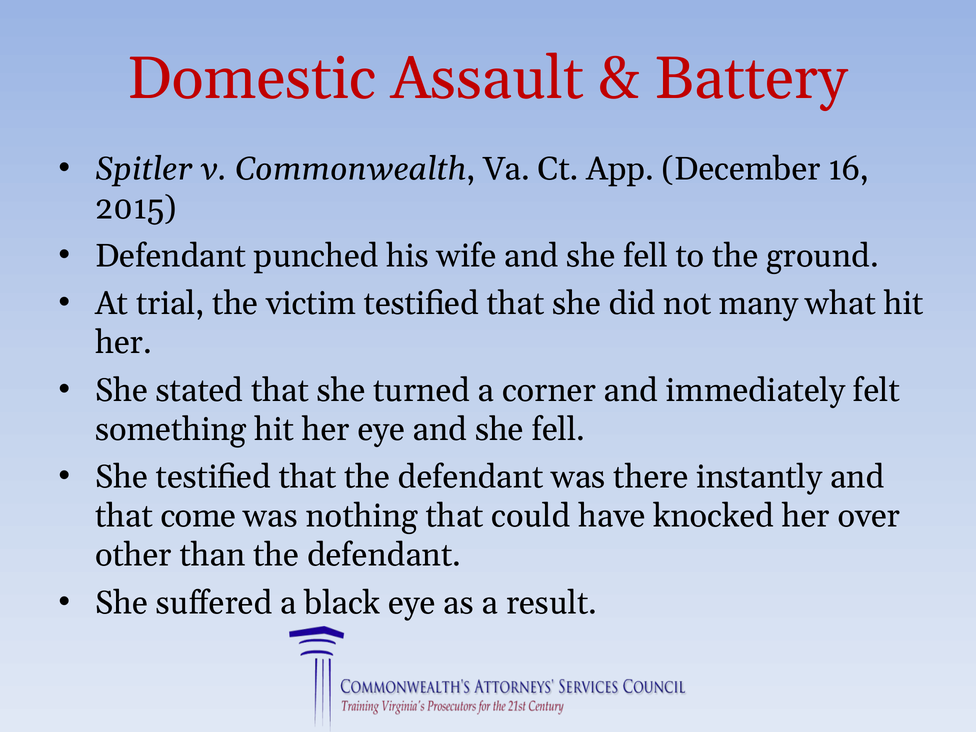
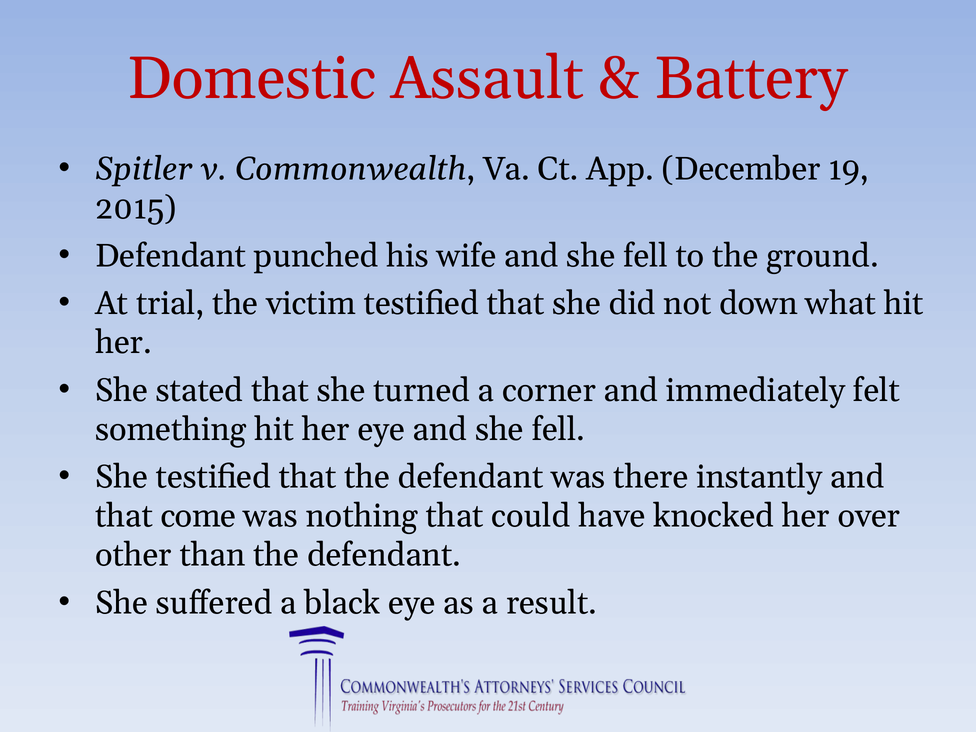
16: 16 -> 19
many: many -> down
